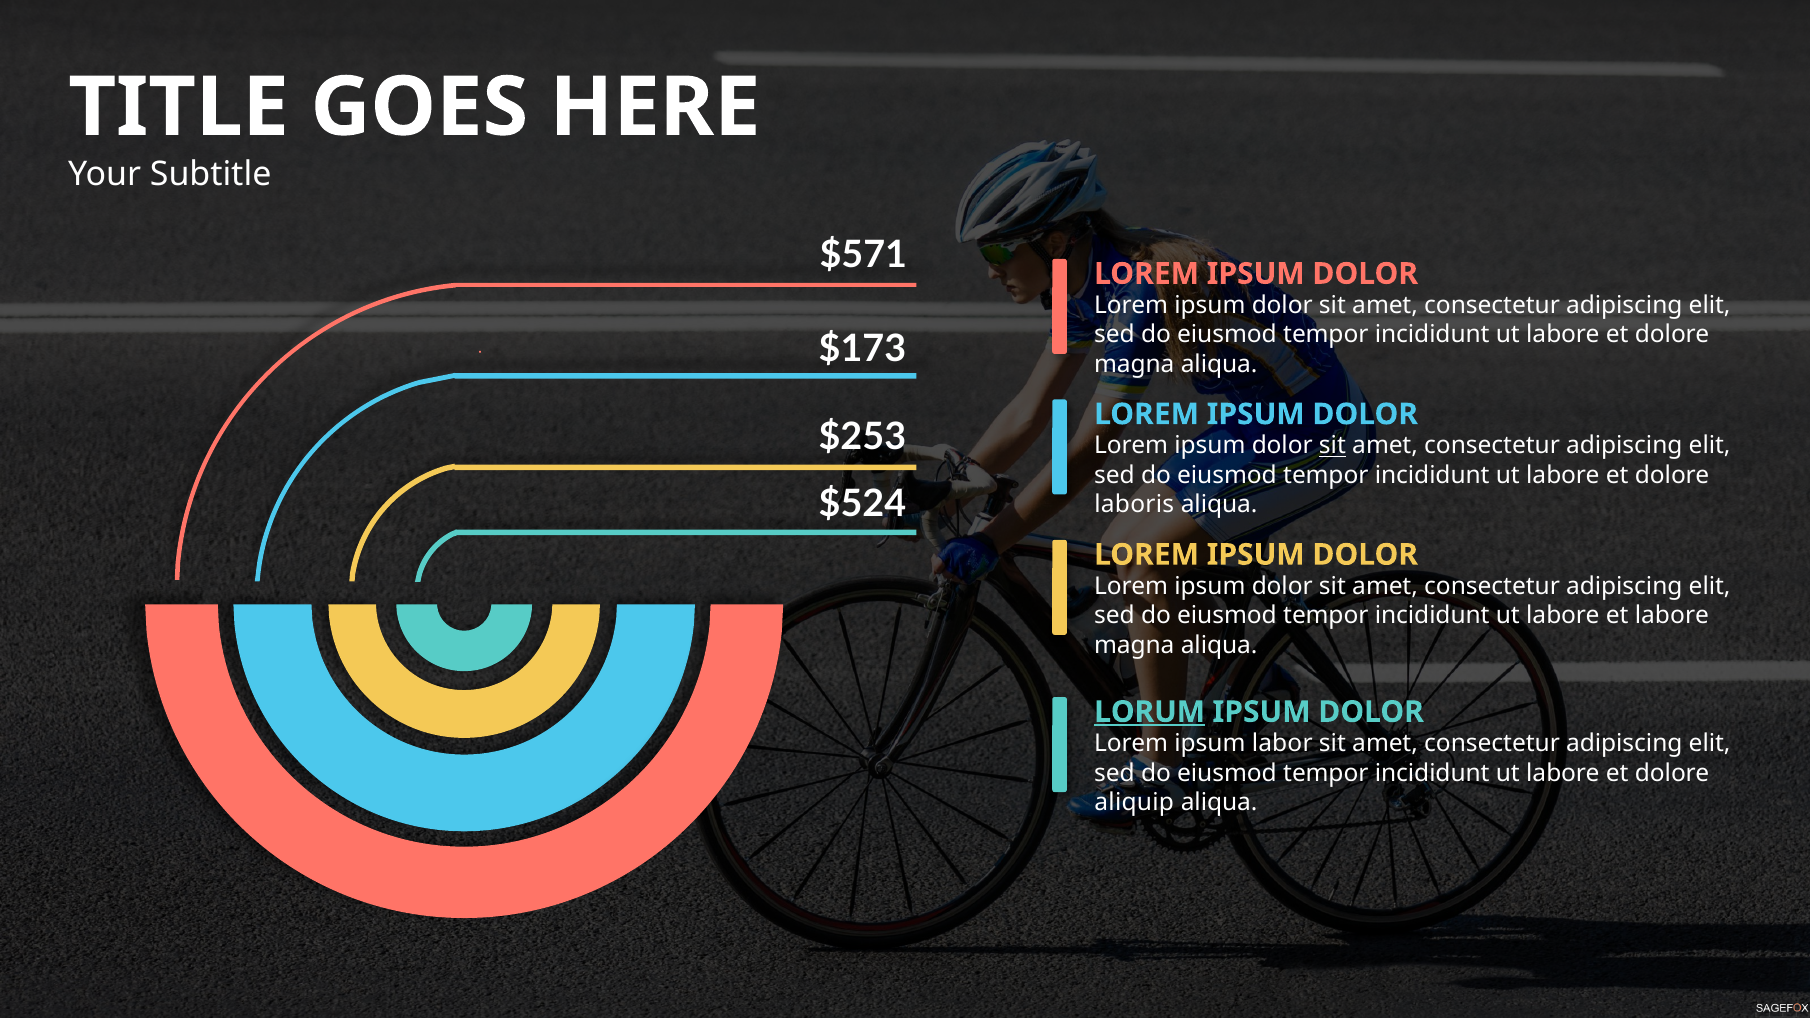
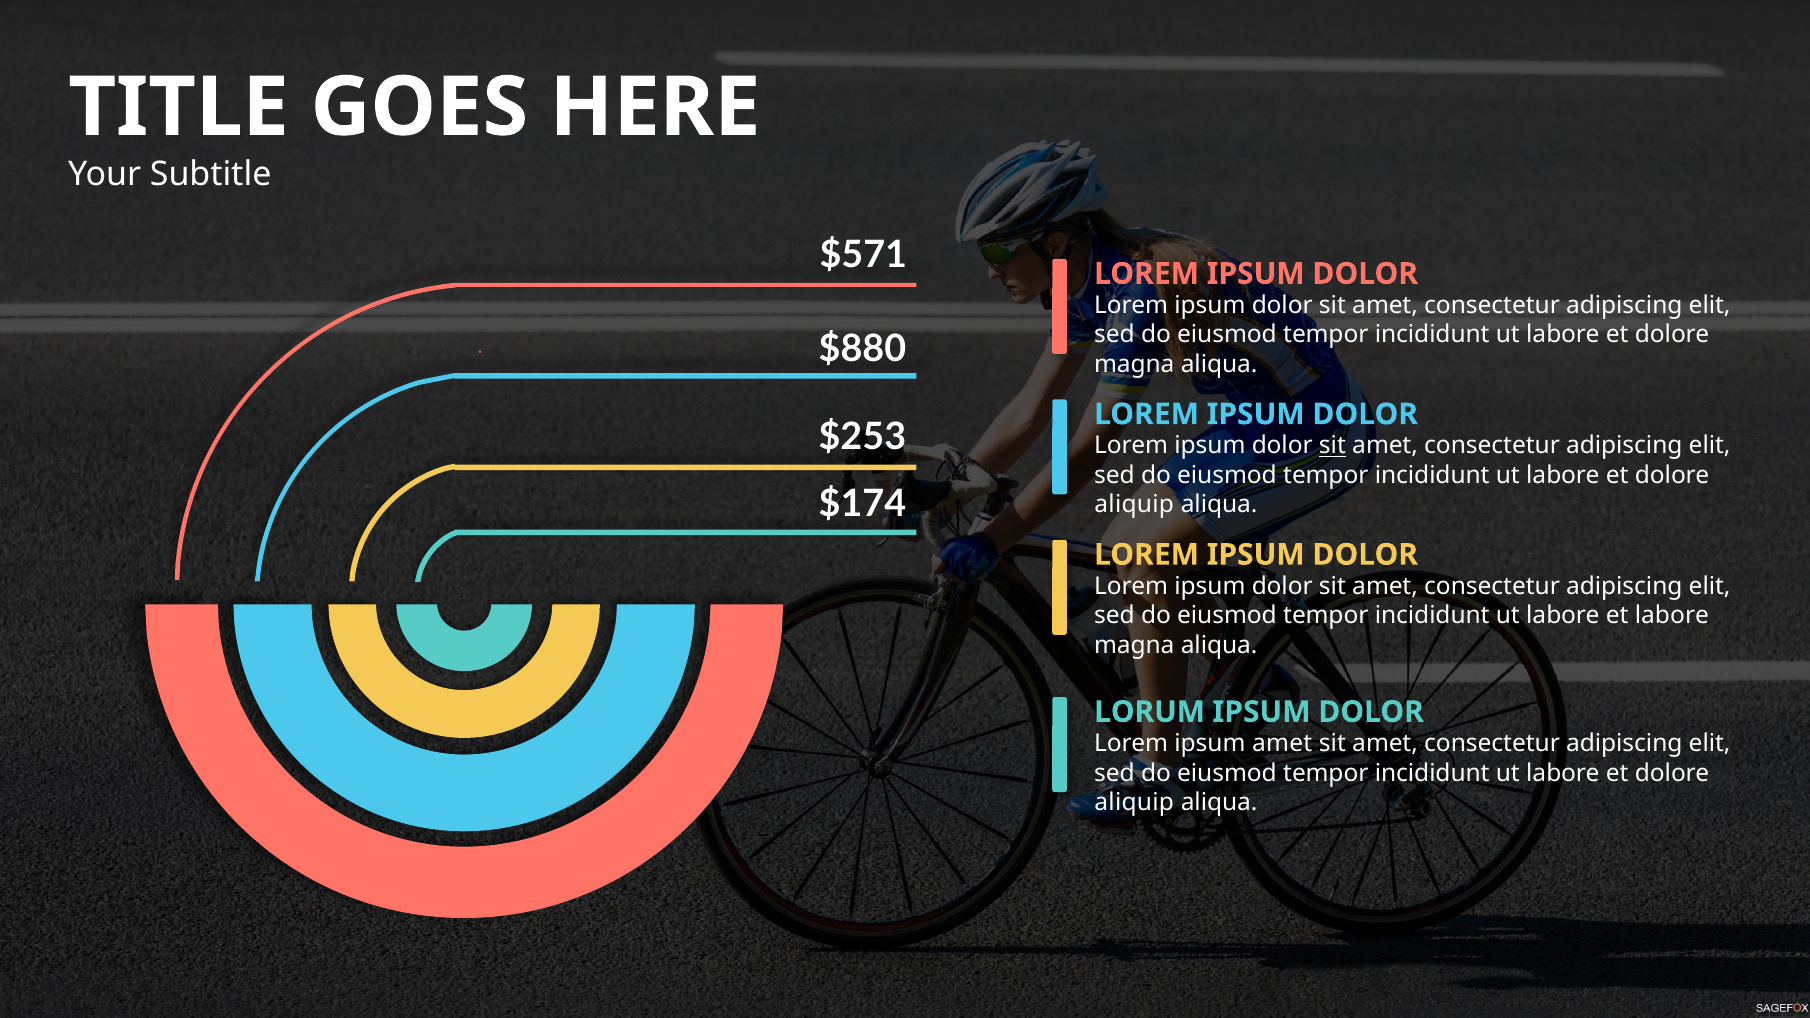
$173: $173 -> $880
$524: $524 -> $174
laboris at (1134, 505): laboris -> aliquip
LORUM underline: present -> none
ipsum labor: labor -> amet
